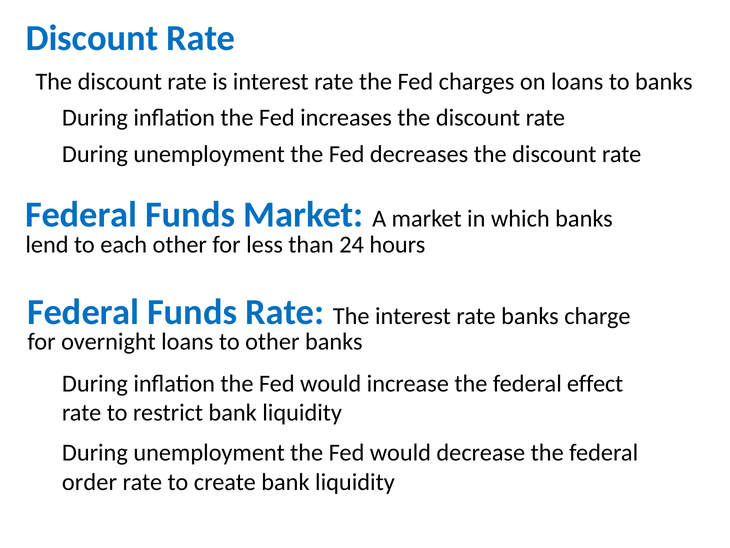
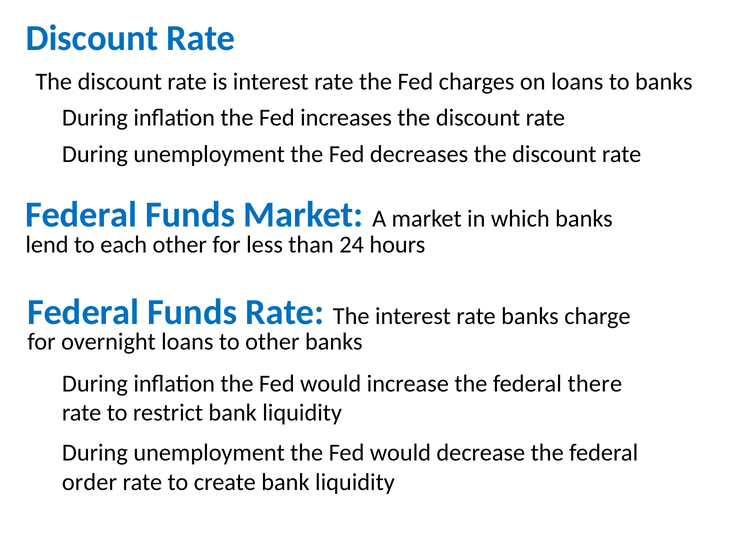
effect: effect -> there
